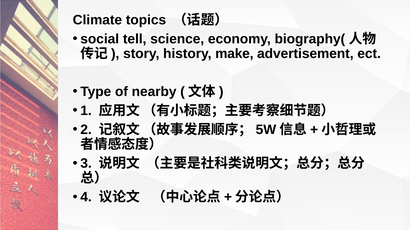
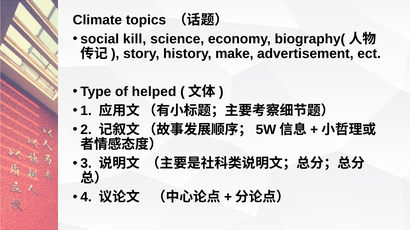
tell: tell -> kill
nearby: nearby -> helped
